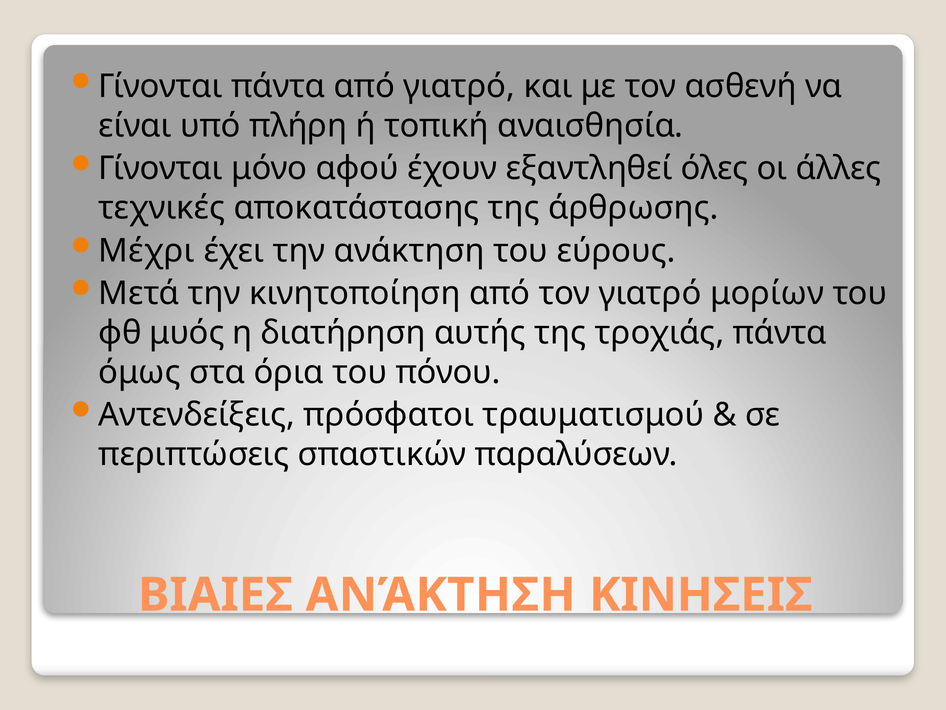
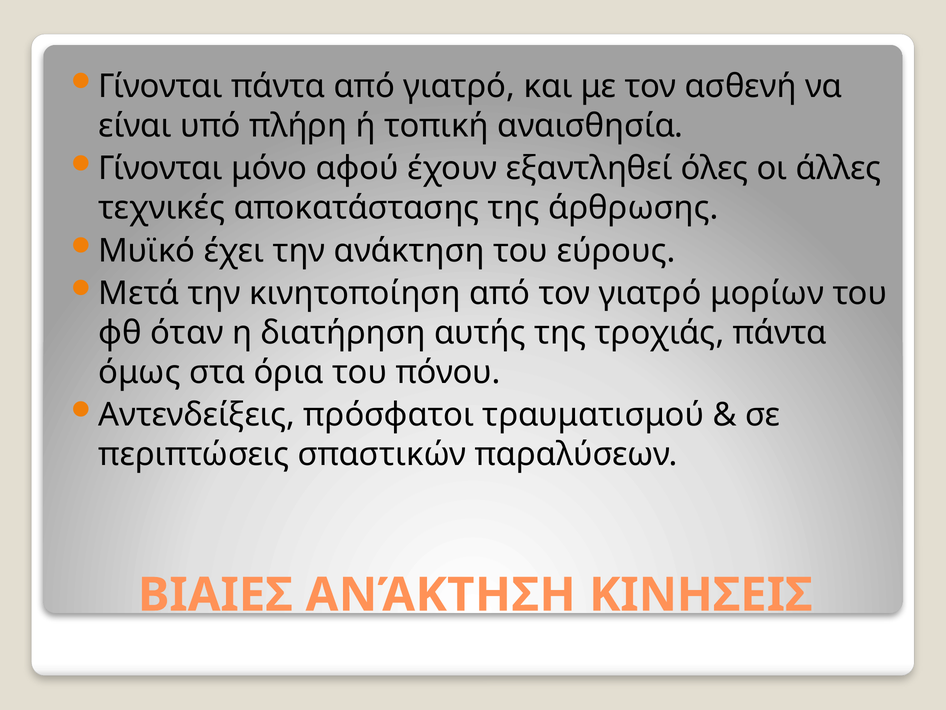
Μέχρι: Μέχρι -> Μυϊκό
μυός: μυός -> όταν
